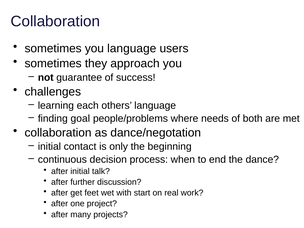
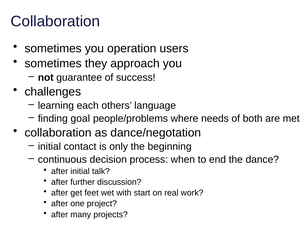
you language: language -> operation
